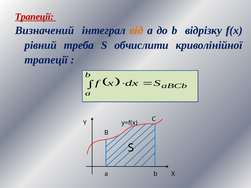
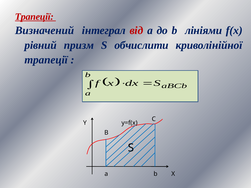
від colour: orange -> red
відрізку: відрізку -> лініями
треба: треба -> призм
